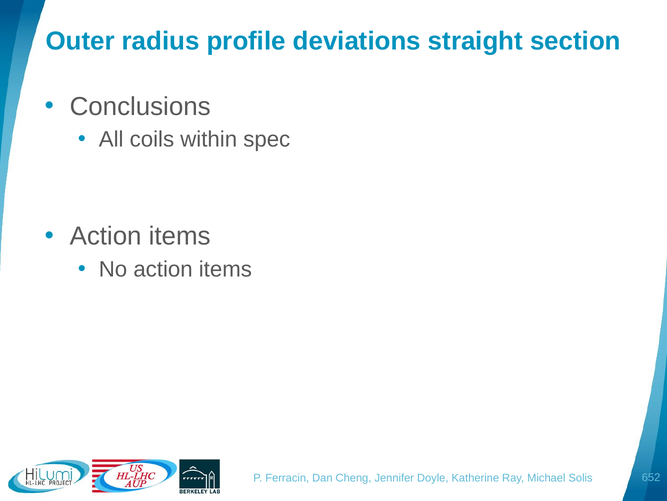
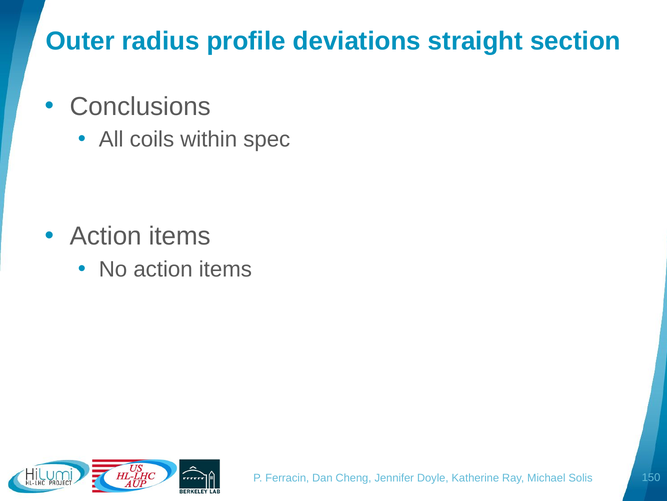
652: 652 -> 150
